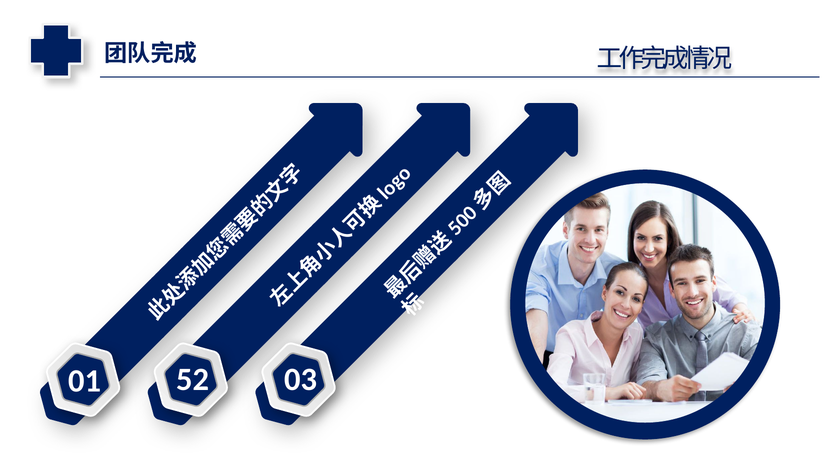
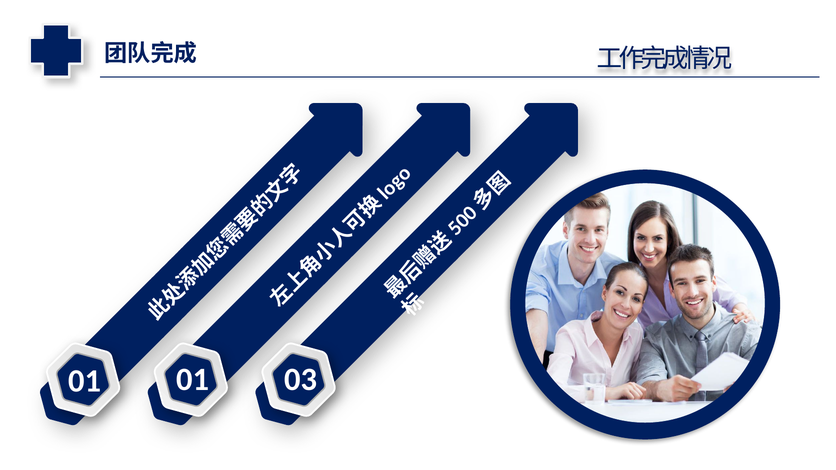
01 52: 52 -> 01
